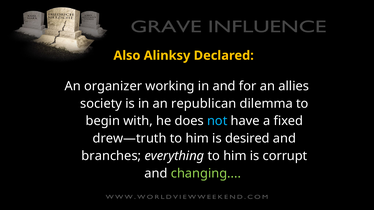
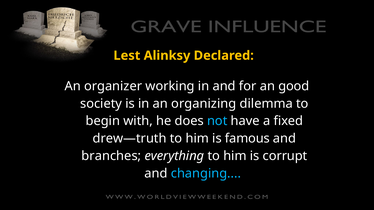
Also: Also -> Lest
allies: allies -> good
republican: republican -> organizing
desired: desired -> famous
changing colour: light green -> light blue
